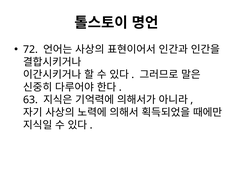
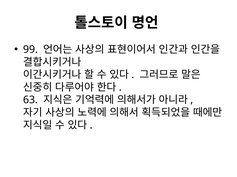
72: 72 -> 99
